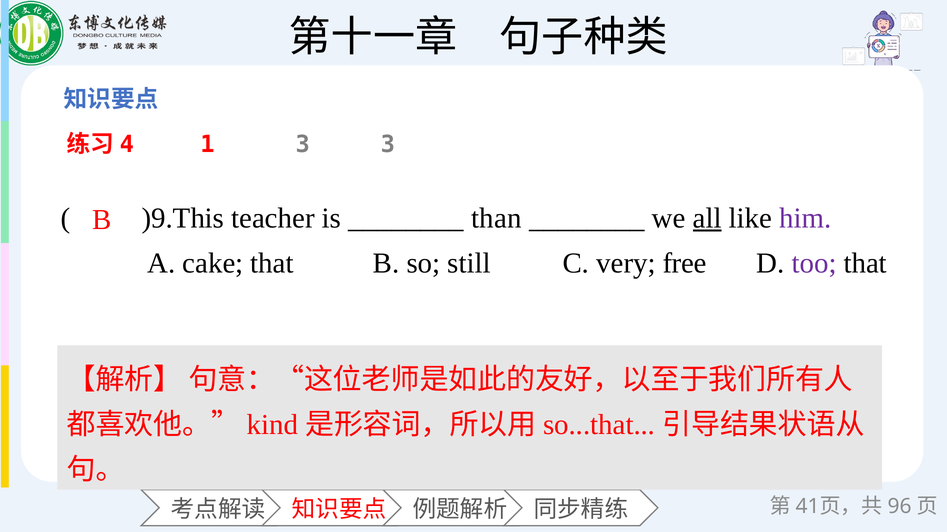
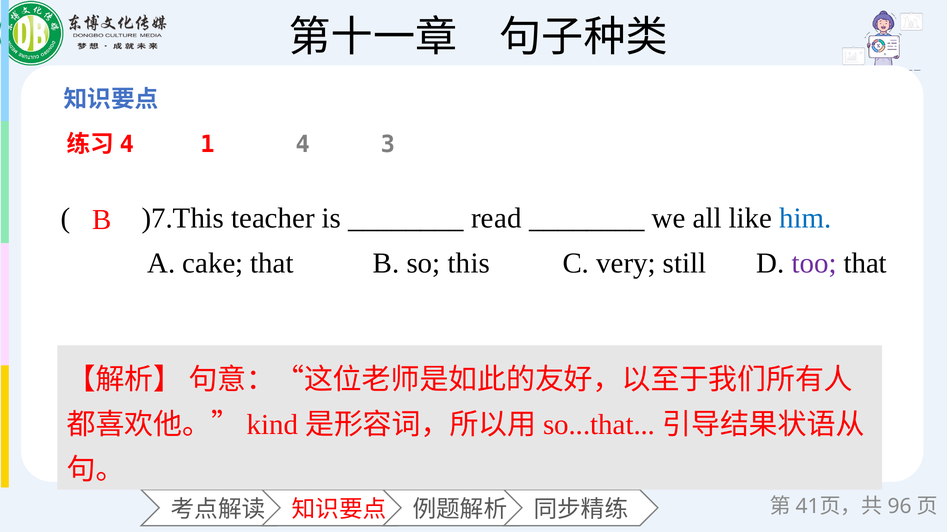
1 3: 3 -> 4
)9.This: )9.This -> )7.This
than: than -> read
all underline: present -> none
him colour: purple -> blue
still: still -> this
free: free -> still
